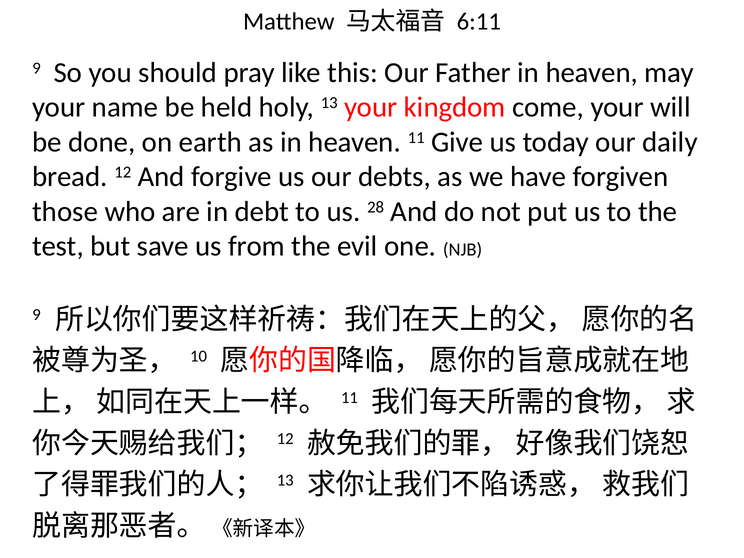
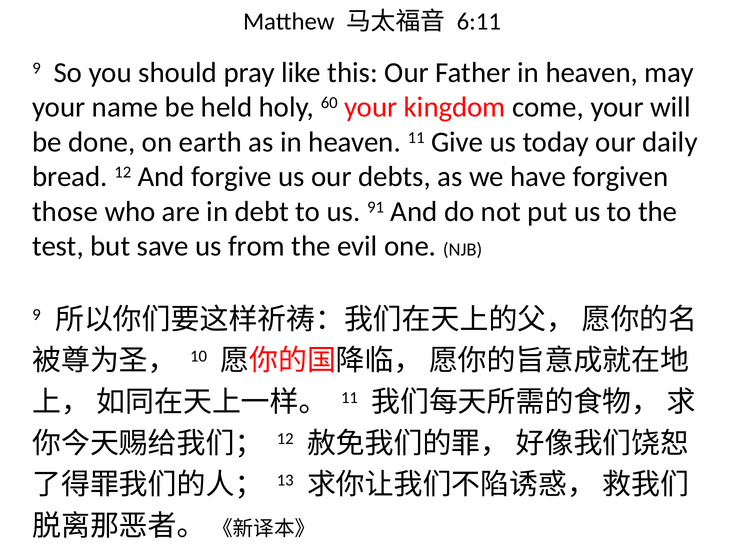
holy 13: 13 -> 60
28: 28 -> 91
